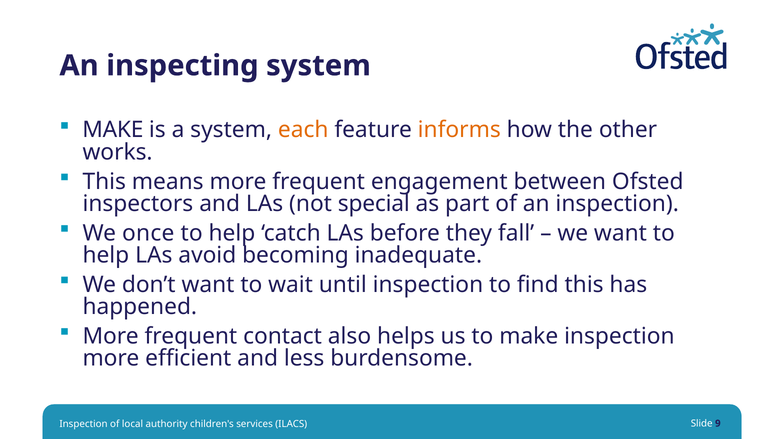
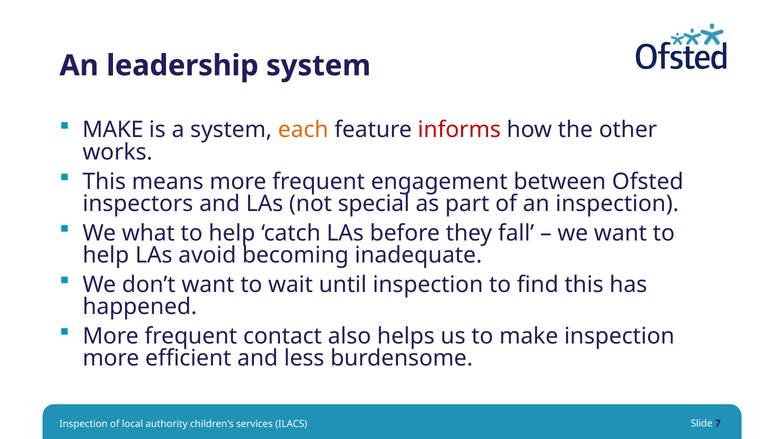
inspecting: inspecting -> leadership
informs colour: orange -> red
once: once -> what
9: 9 -> 7
